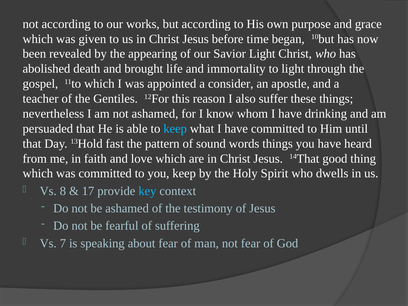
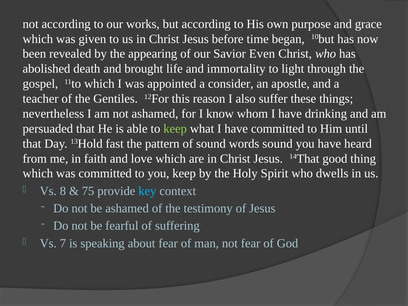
Savior Light: Light -> Even
keep at (175, 129) colour: light blue -> light green
words things: things -> sound
17: 17 -> 75
